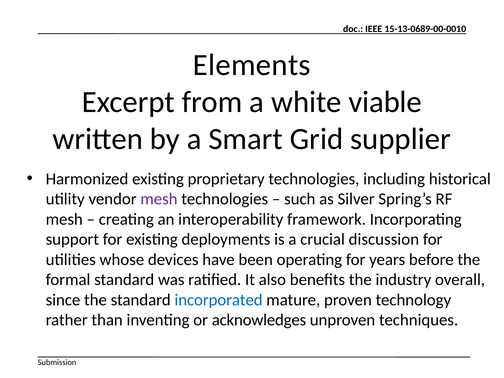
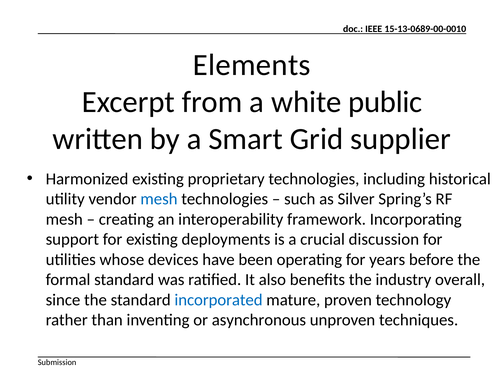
viable: viable -> public
mesh at (159, 199) colour: purple -> blue
acknowledges: acknowledges -> asynchronous
